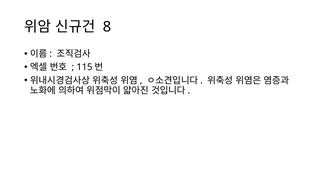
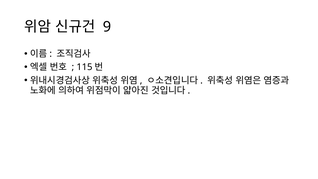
8: 8 -> 9
